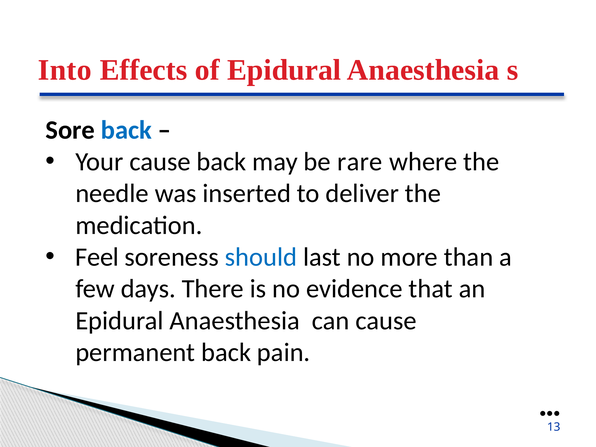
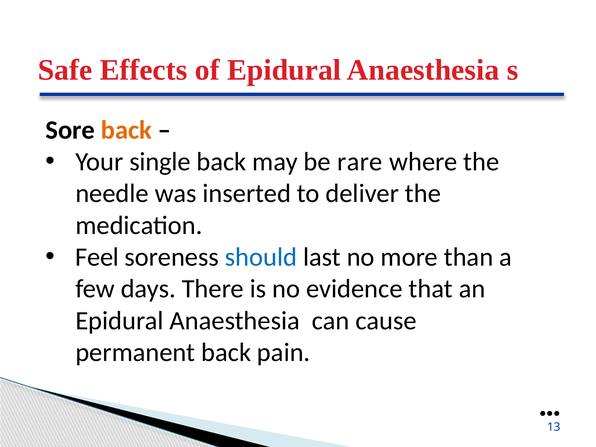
Into: Into -> Safe
back at (126, 130) colour: blue -> orange
Your cause: cause -> single
